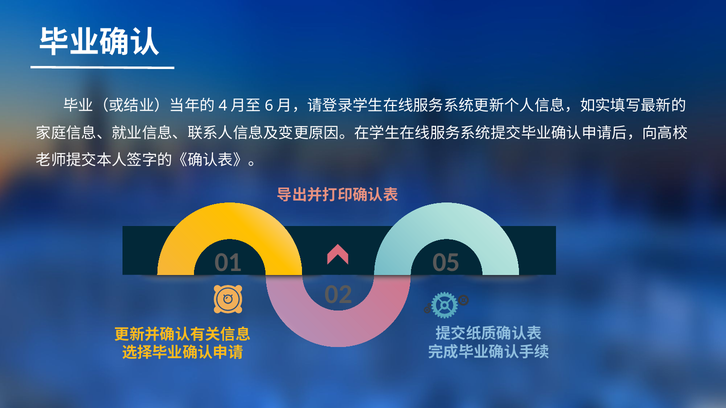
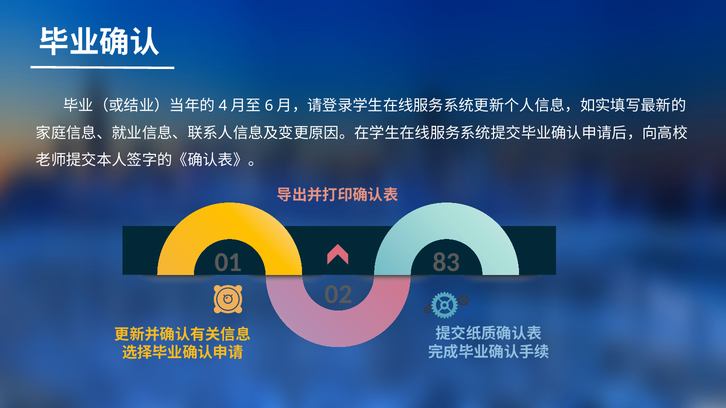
05: 05 -> 83
